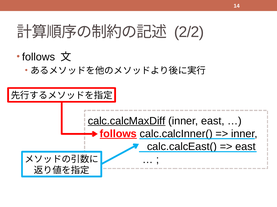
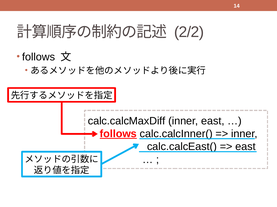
calc.calcMaxDiff underline: present -> none
